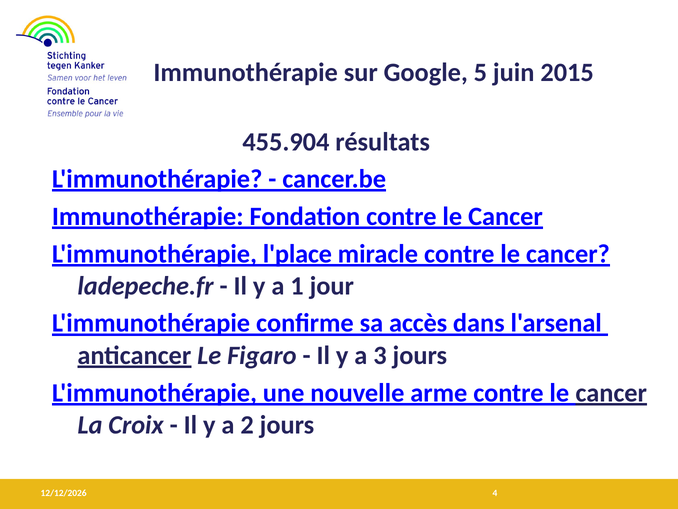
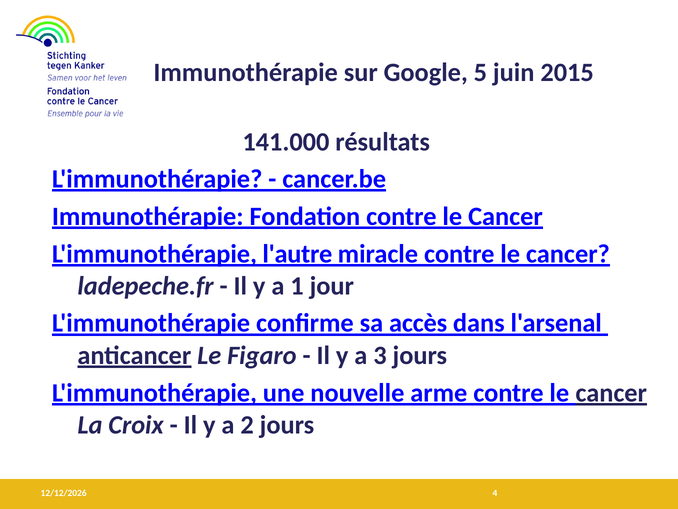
455.904: 455.904 -> 141.000
l'place: l'place -> l'autre
